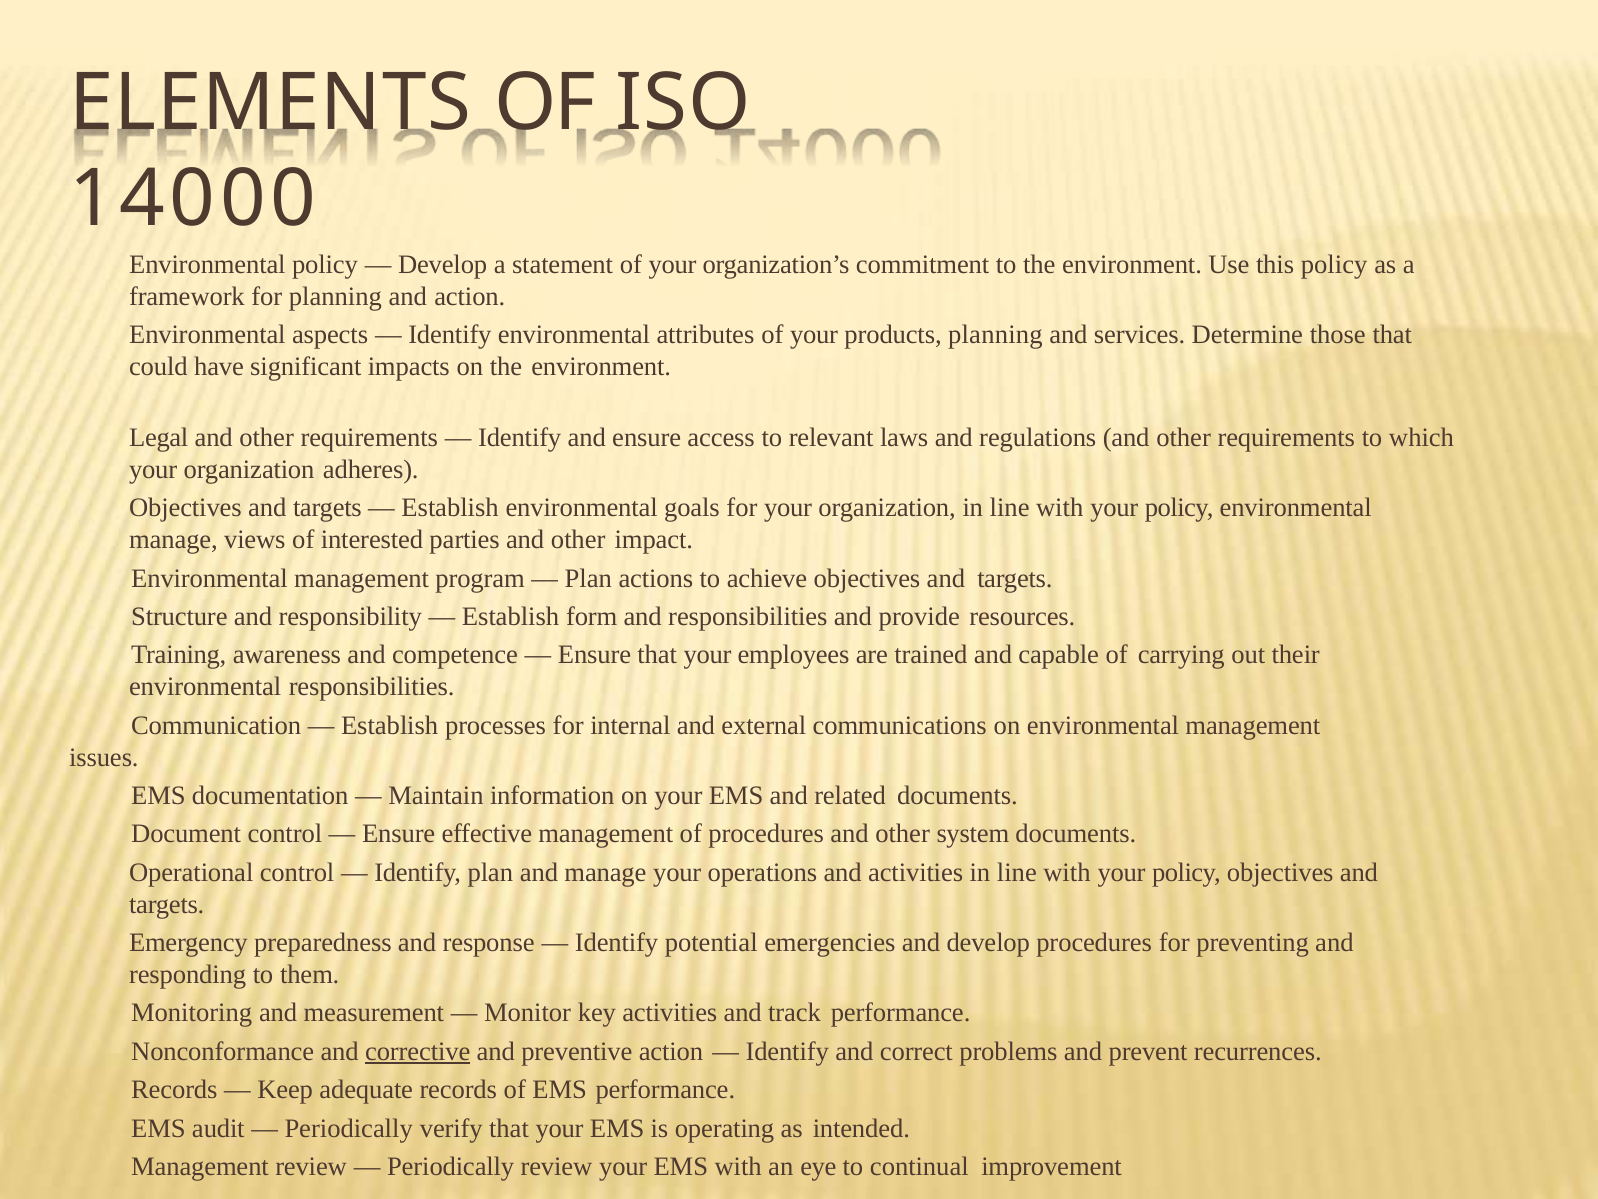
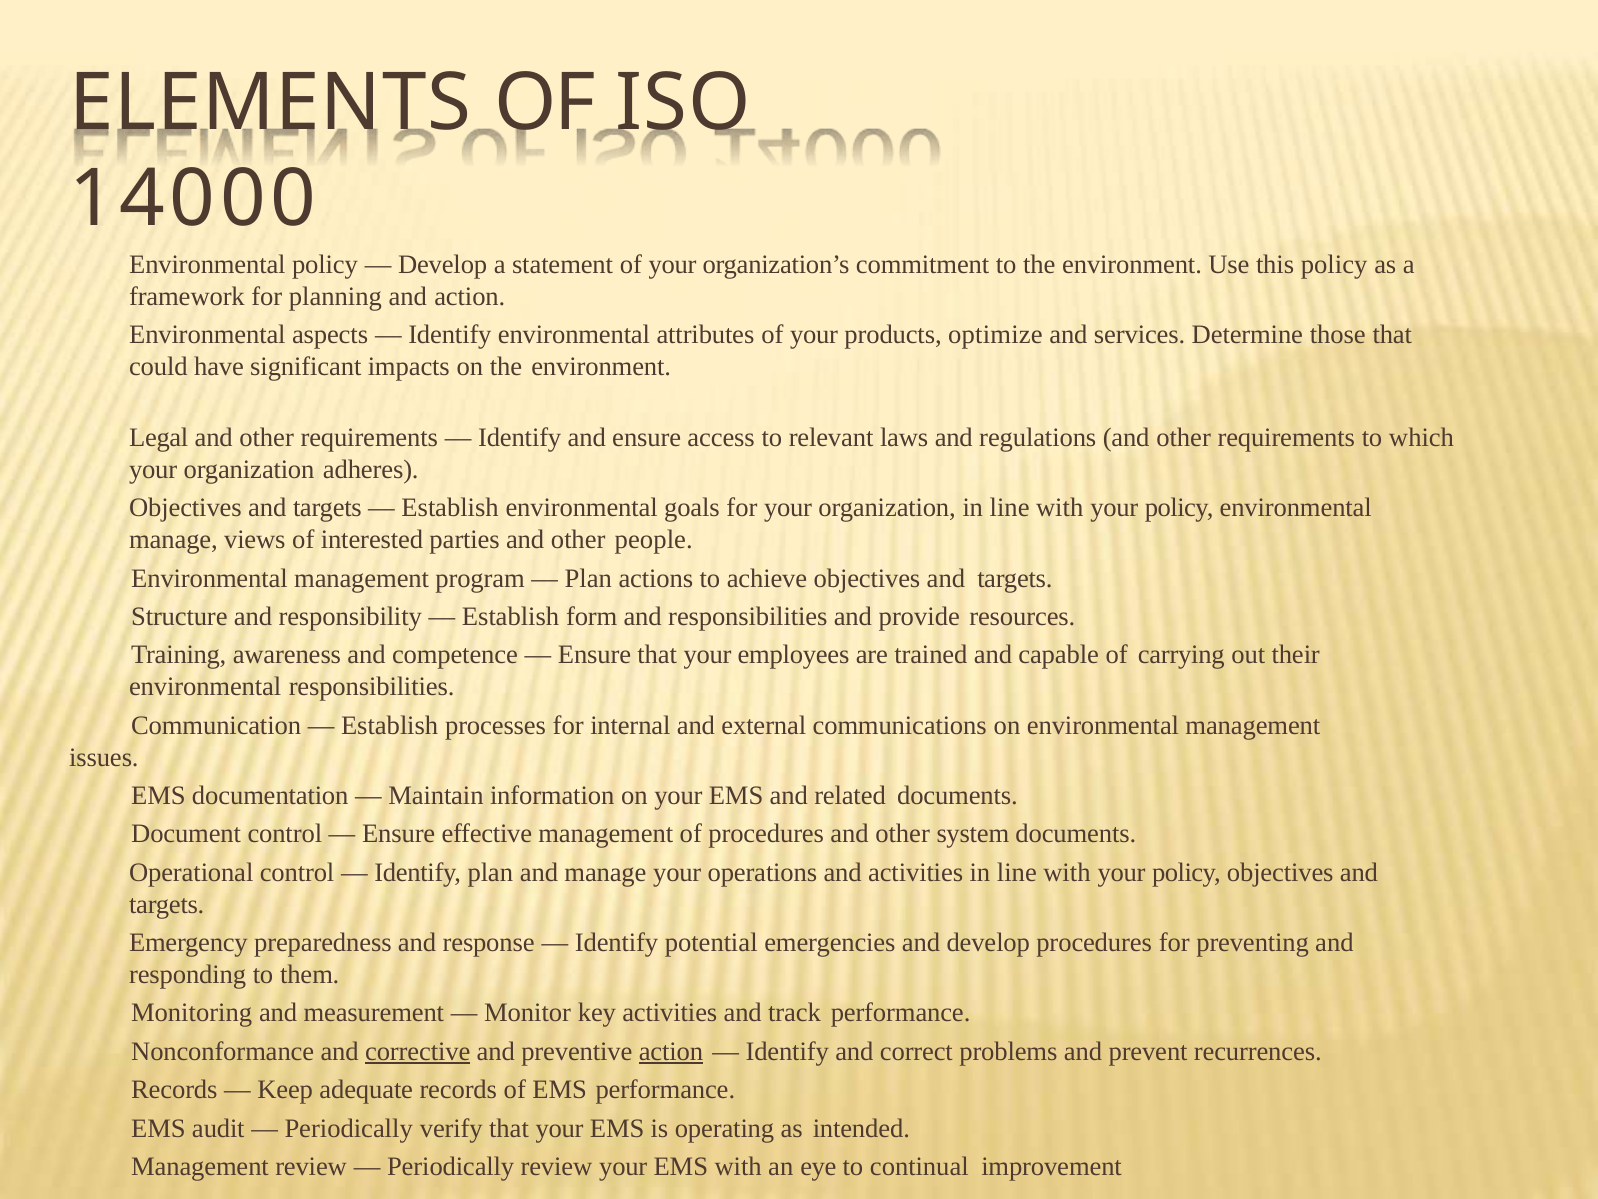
products planning: planning -> optimize
impact: impact -> people
action at (671, 1051) underline: none -> present
